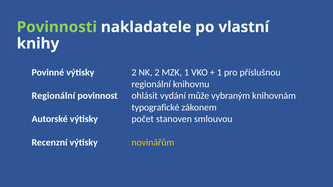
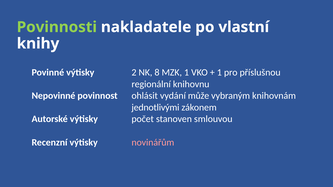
NK 2: 2 -> 8
Regionální at (53, 96): Regionální -> Nepovinné
typografické: typografické -> jednotlivými
novinářům colour: yellow -> pink
